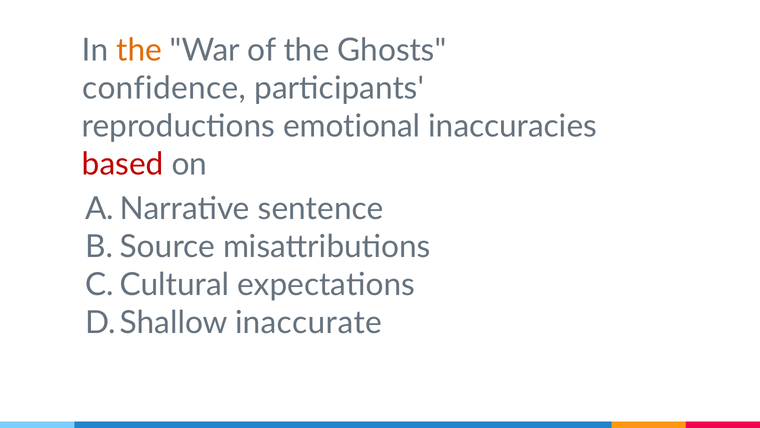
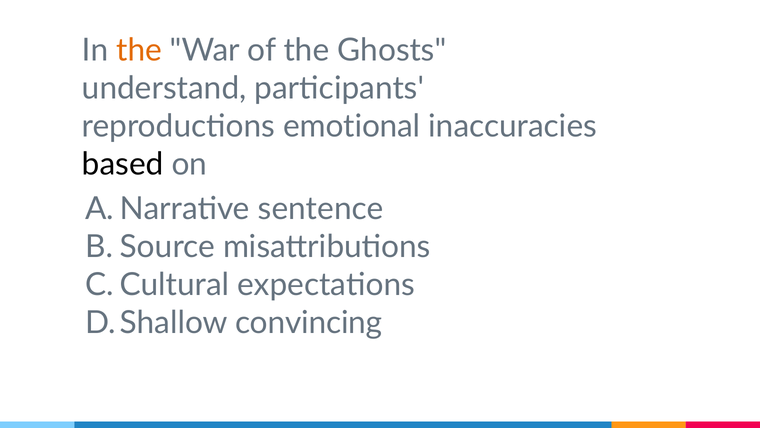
confidence: confidence -> understand
based colour: red -> black
inaccurate: inaccurate -> convincing
